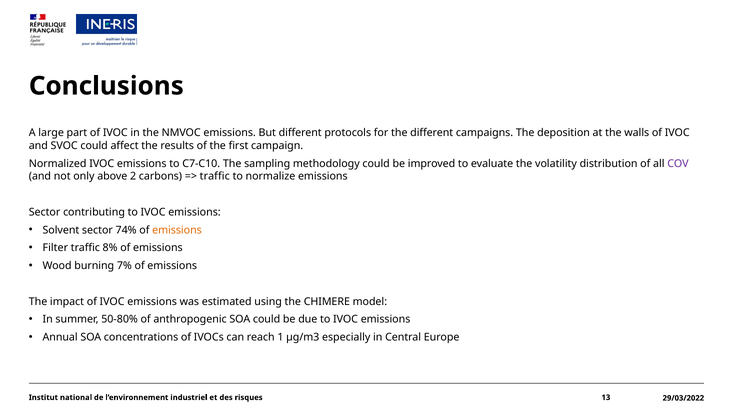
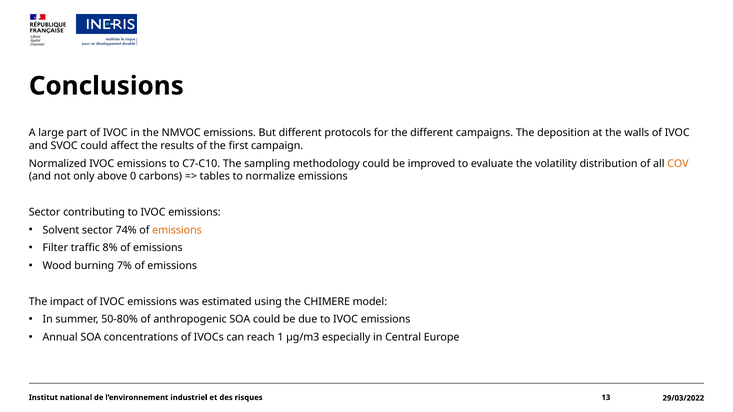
COV colour: purple -> orange
2: 2 -> 0
traffic at (215, 177): traffic -> tables
